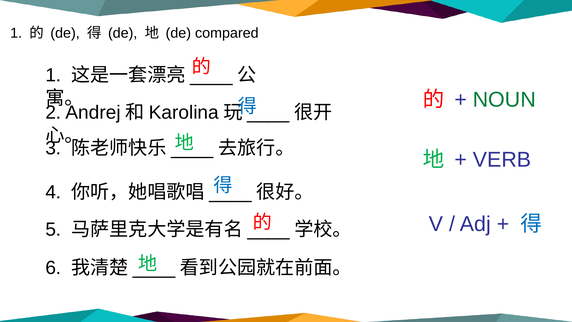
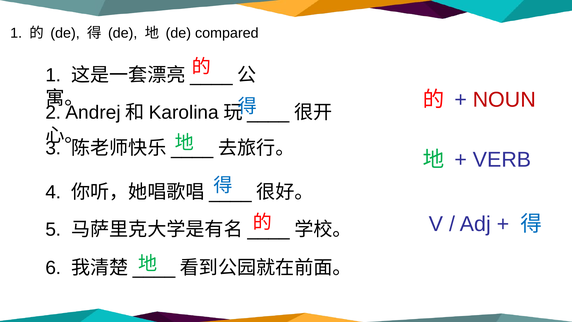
NOUN colour: green -> red
